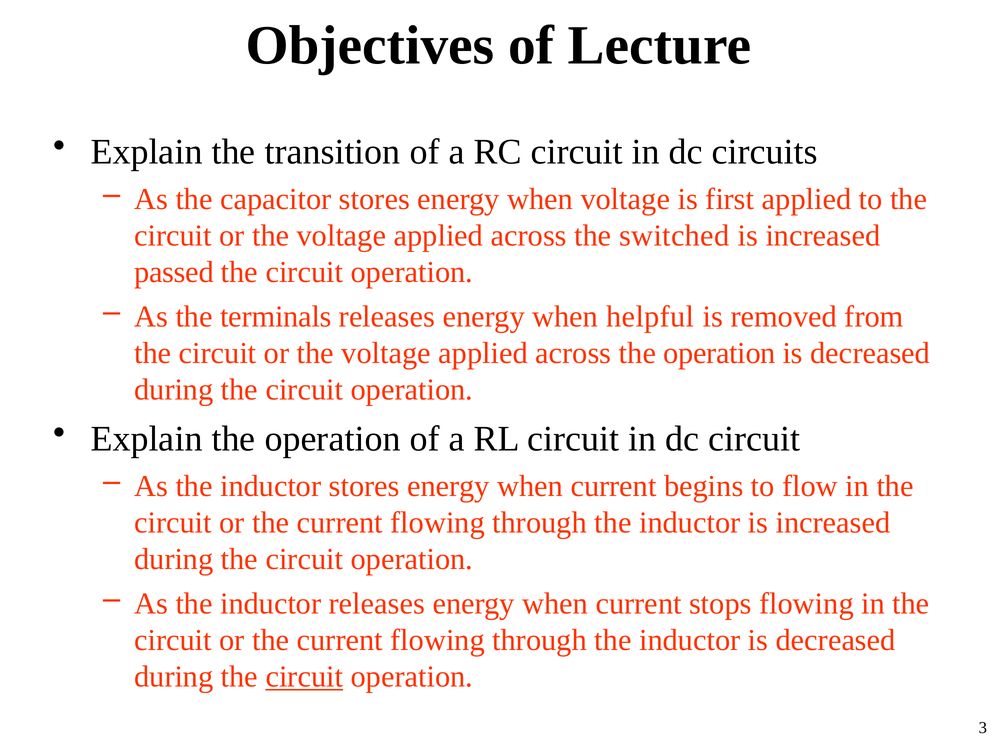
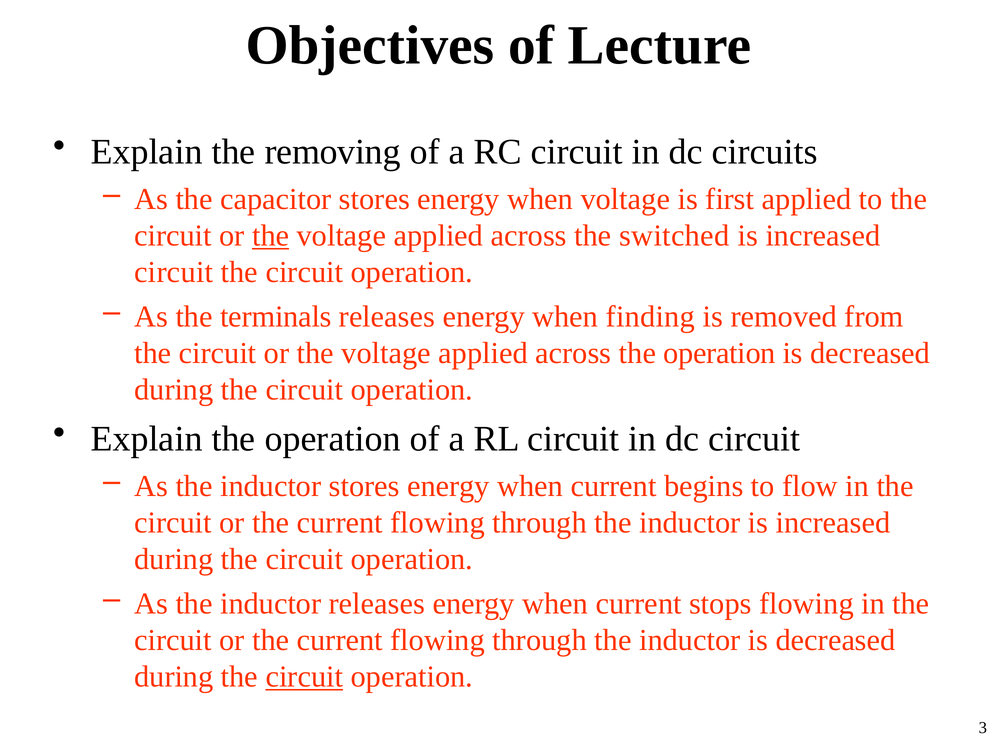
transition: transition -> removing
the at (271, 236) underline: none -> present
passed at (174, 272): passed -> circuit
helpful: helpful -> finding
